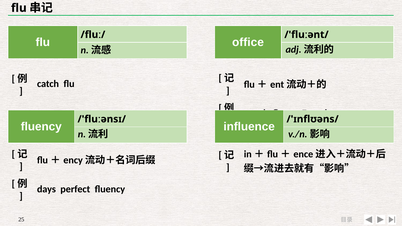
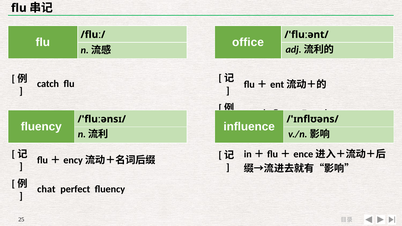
days: days -> chat
